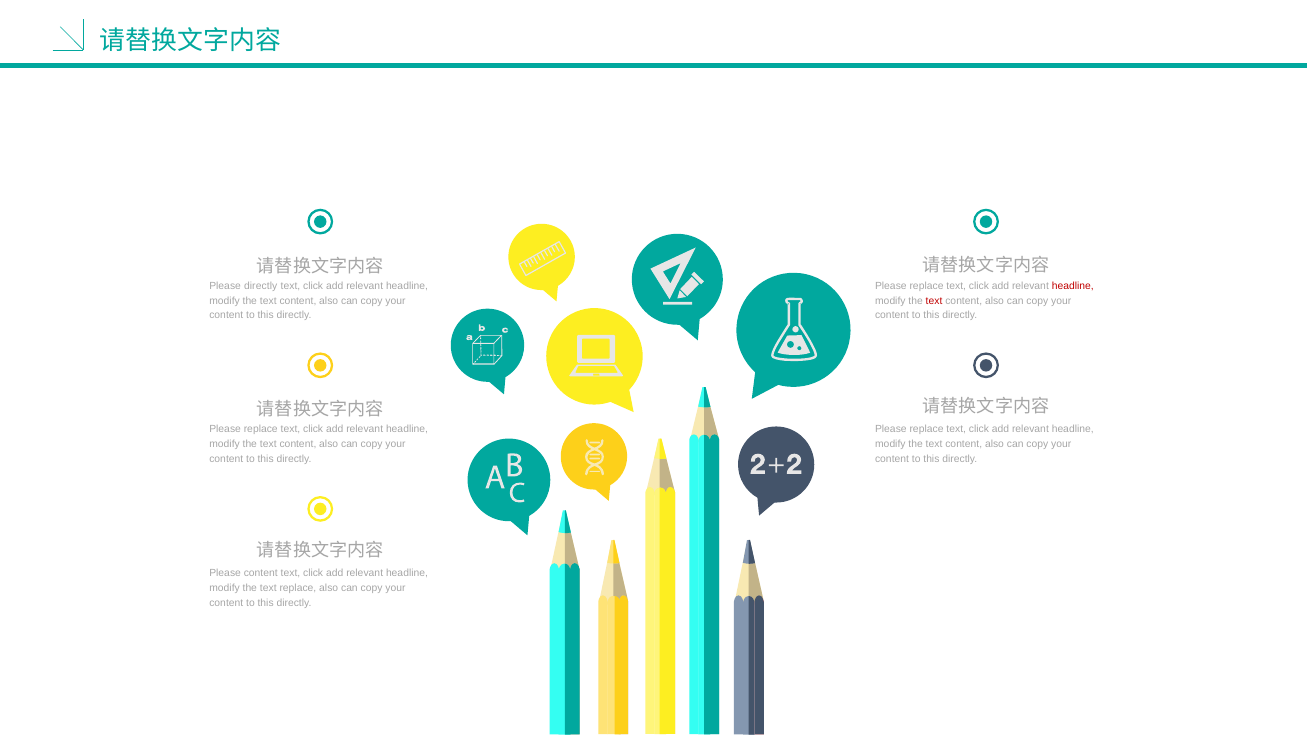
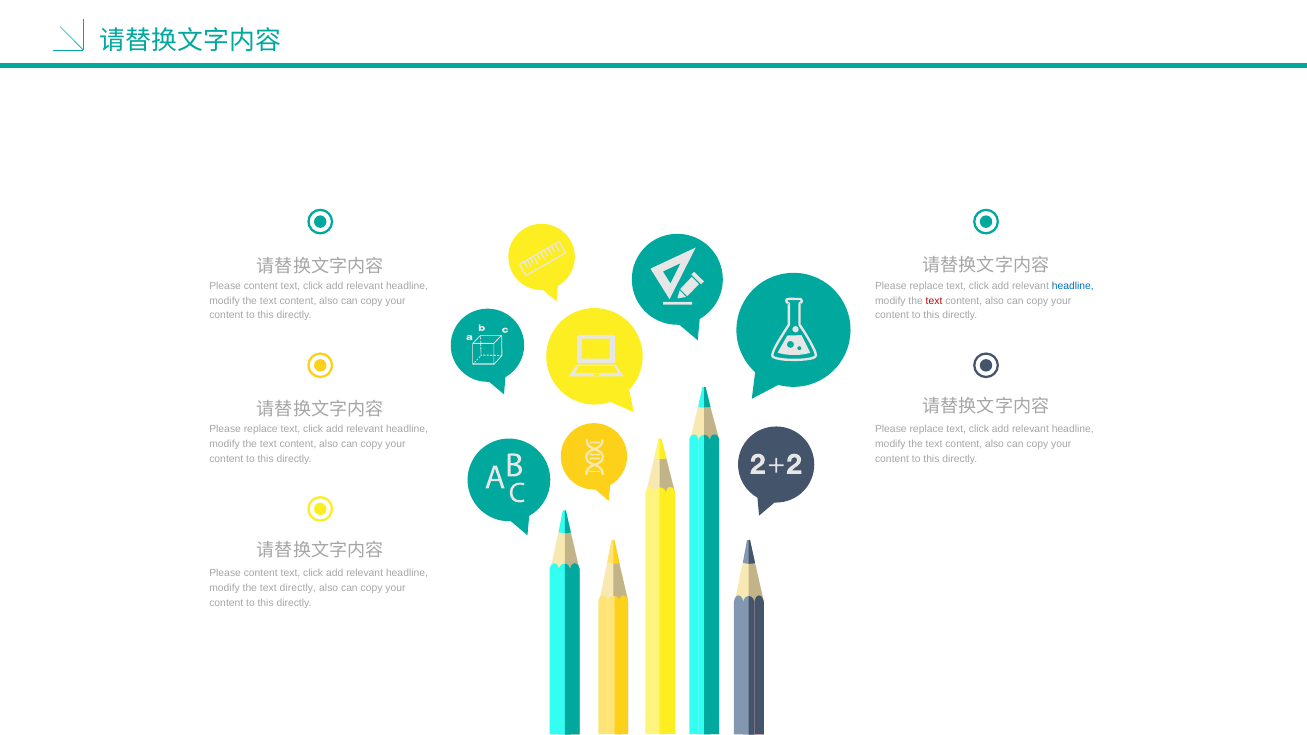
directly at (261, 286): directly -> content
headline at (1073, 286) colour: red -> blue
text replace: replace -> directly
